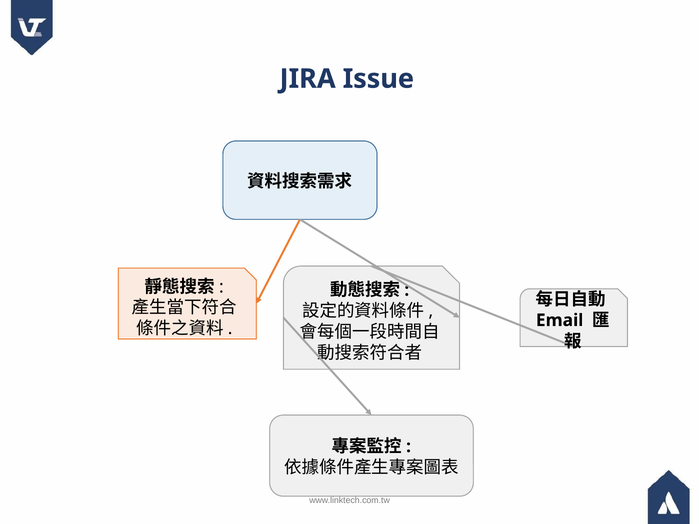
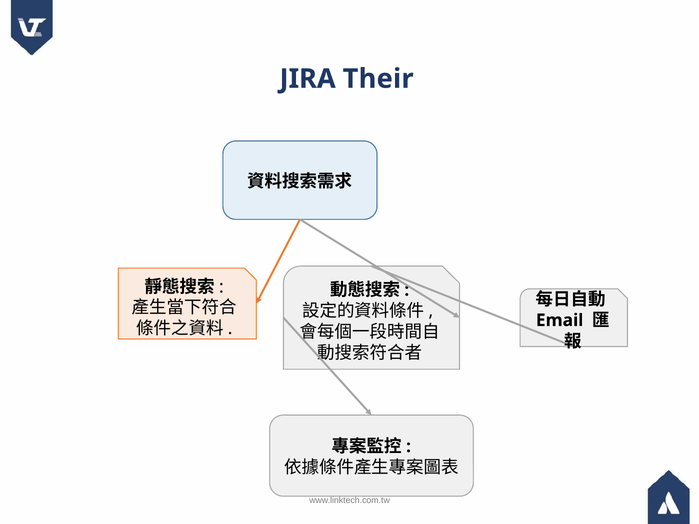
Issue: Issue -> Their
